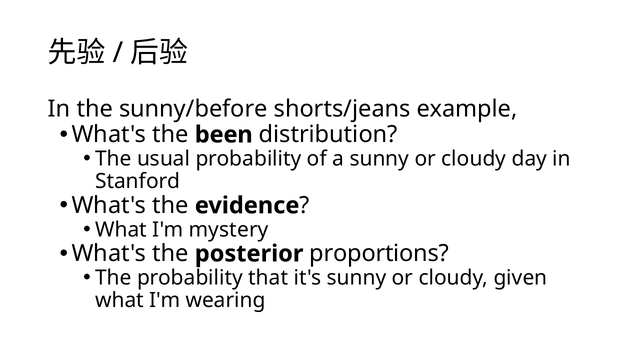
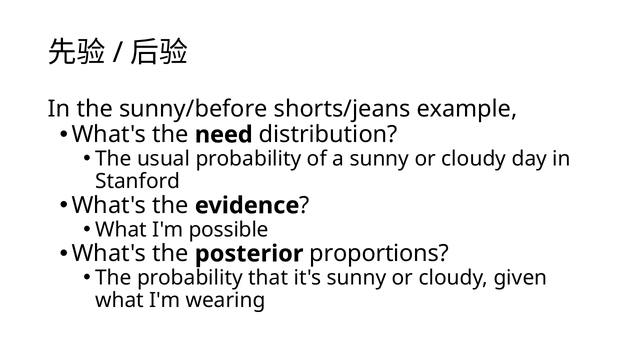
been: been -> need
mystery: mystery -> possible
